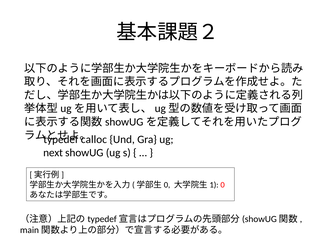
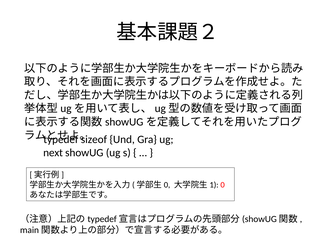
calloc: calloc -> sizeof
